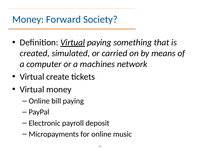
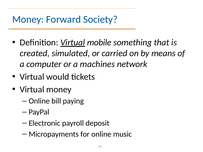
paying at (99, 43): paying -> mobile
create: create -> would
